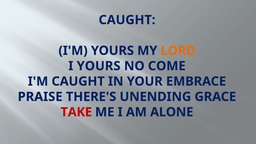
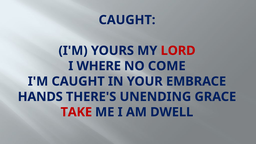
LORD colour: orange -> red
I YOURS: YOURS -> WHERE
PRAISE: PRAISE -> HANDS
ALONE: ALONE -> DWELL
